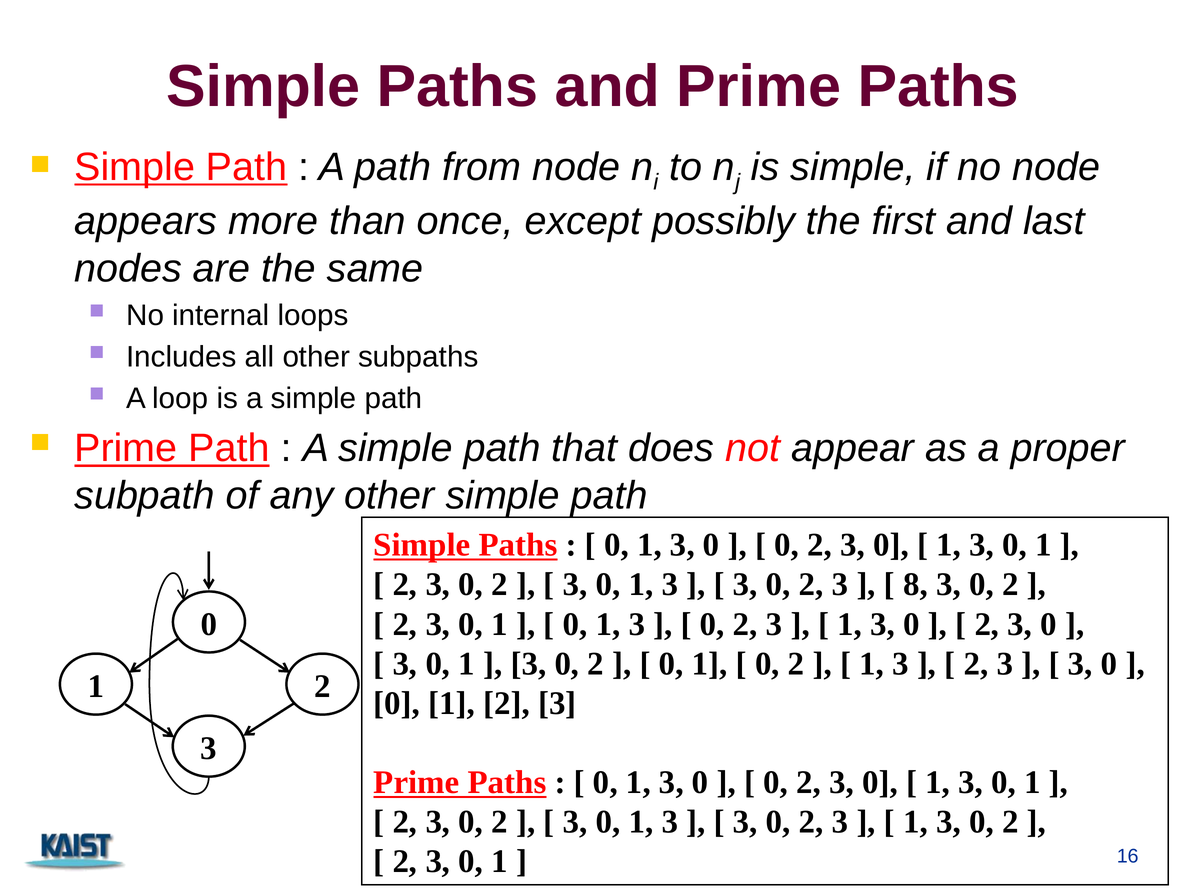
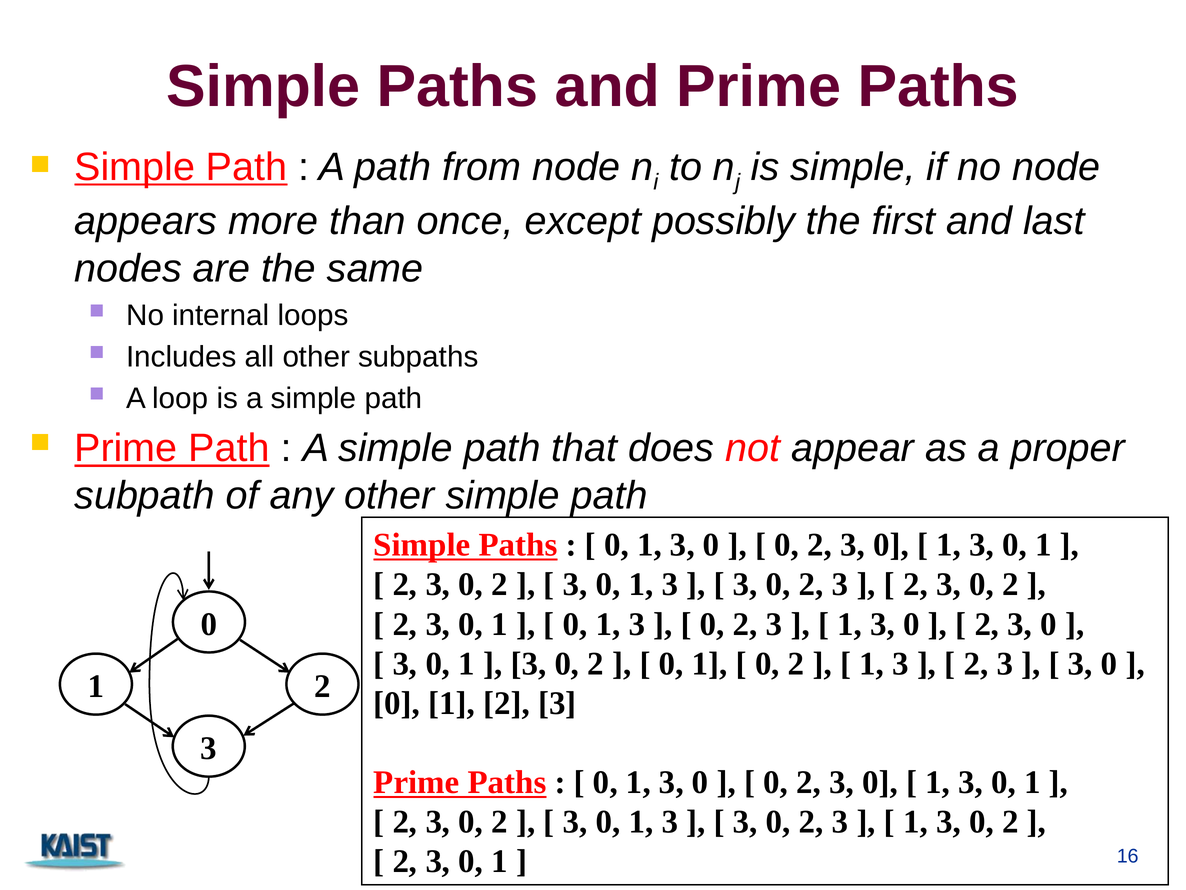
8 at (916, 584): 8 -> 2
